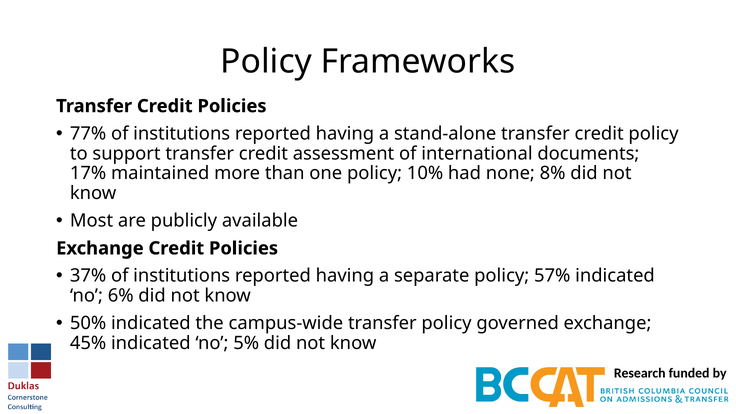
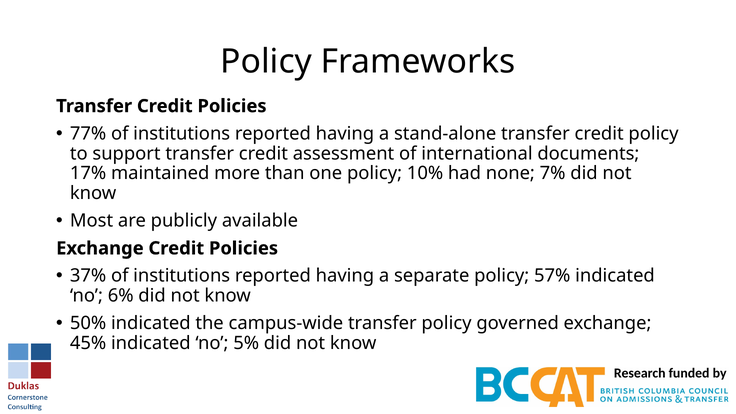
8%: 8% -> 7%
